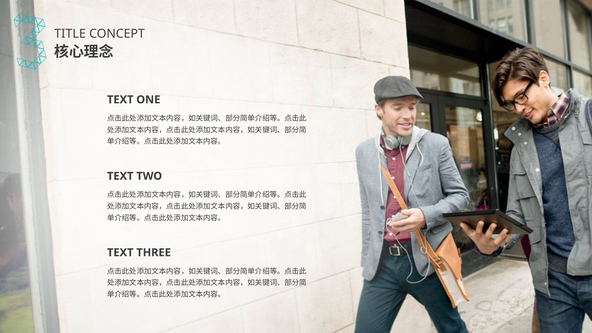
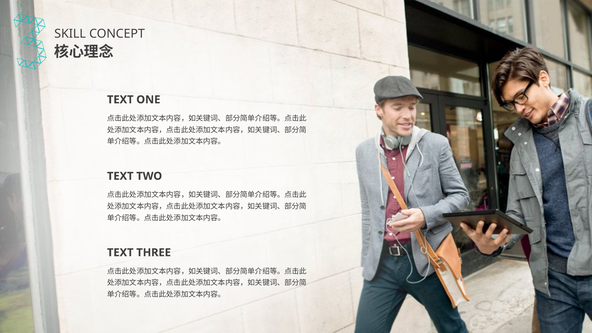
TITLE: TITLE -> SKILL
